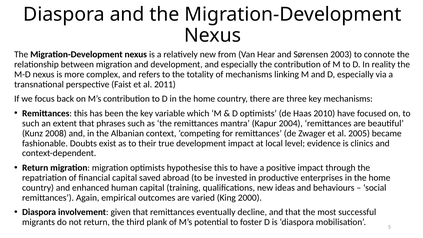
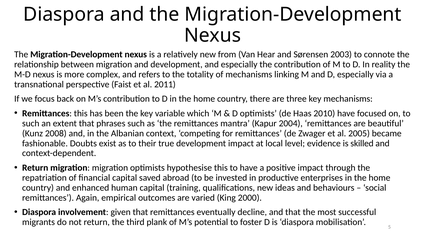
clinics: clinics -> skilled
